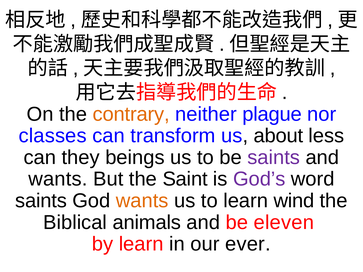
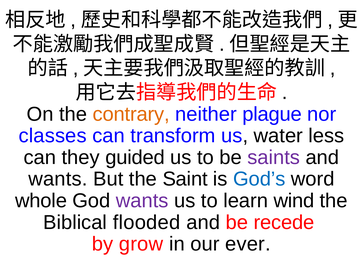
about: about -> water
beings: beings -> guided
God’s colour: purple -> blue
saints at (41, 201): saints -> whole
wants at (142, 201) colour: orange -> purple
animals: animals -> flooded
eleven: eleven -> recede
by learn: learn -> grow
